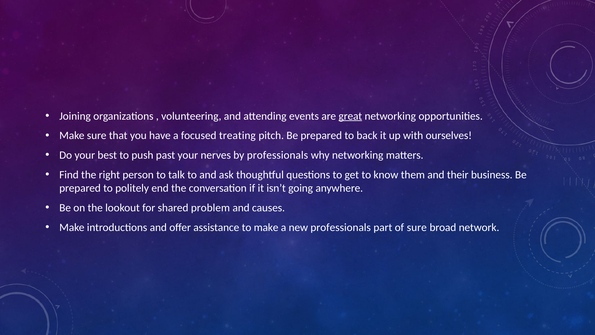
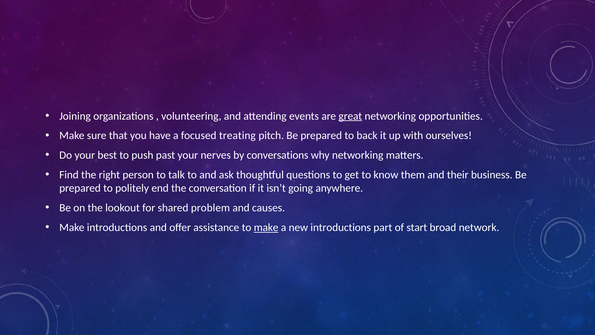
by professionals: professionals -> conversations
make at (266, 227) underline: none -> present
new professionals: professionals -> introductions
of sure: sure -> start
